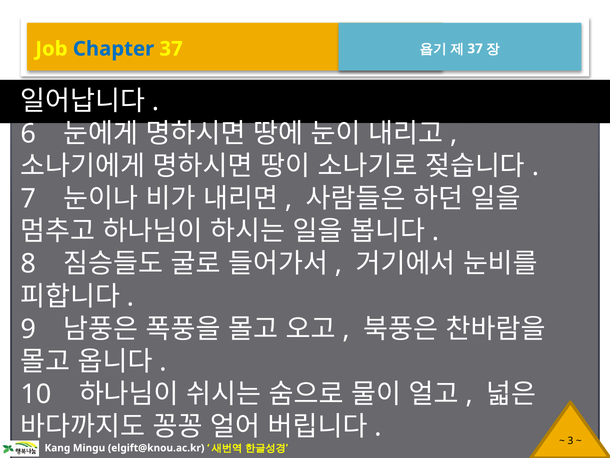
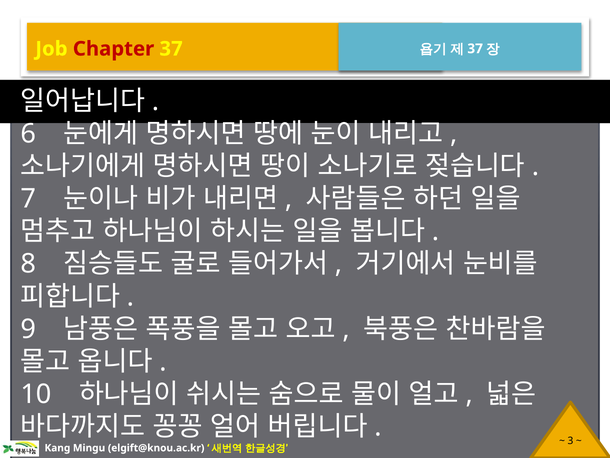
Chapter colour: blue -> red
